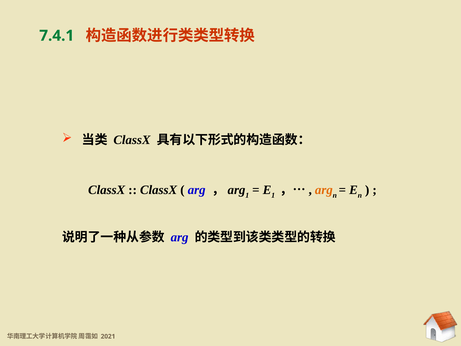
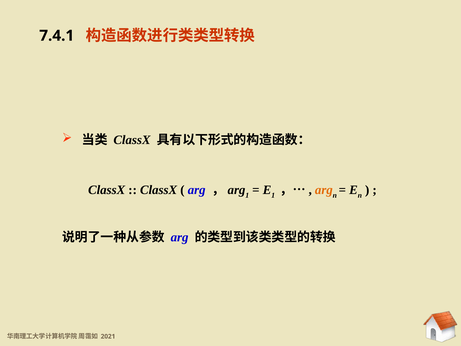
7.4.1 at (57, 36) colour: green -> black
